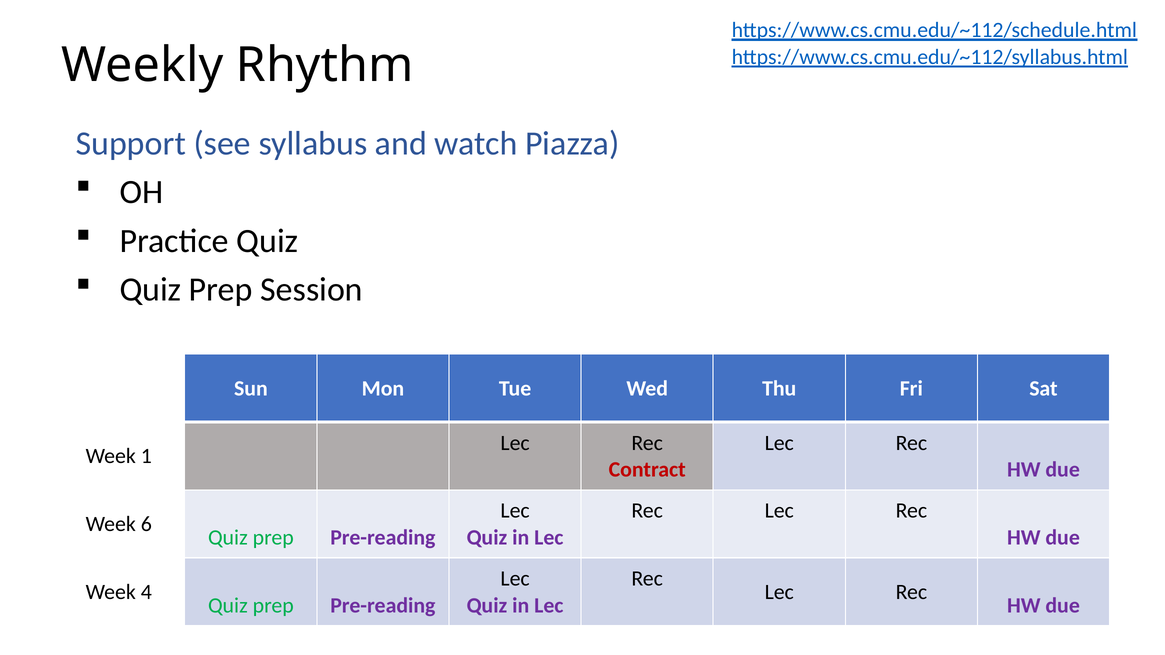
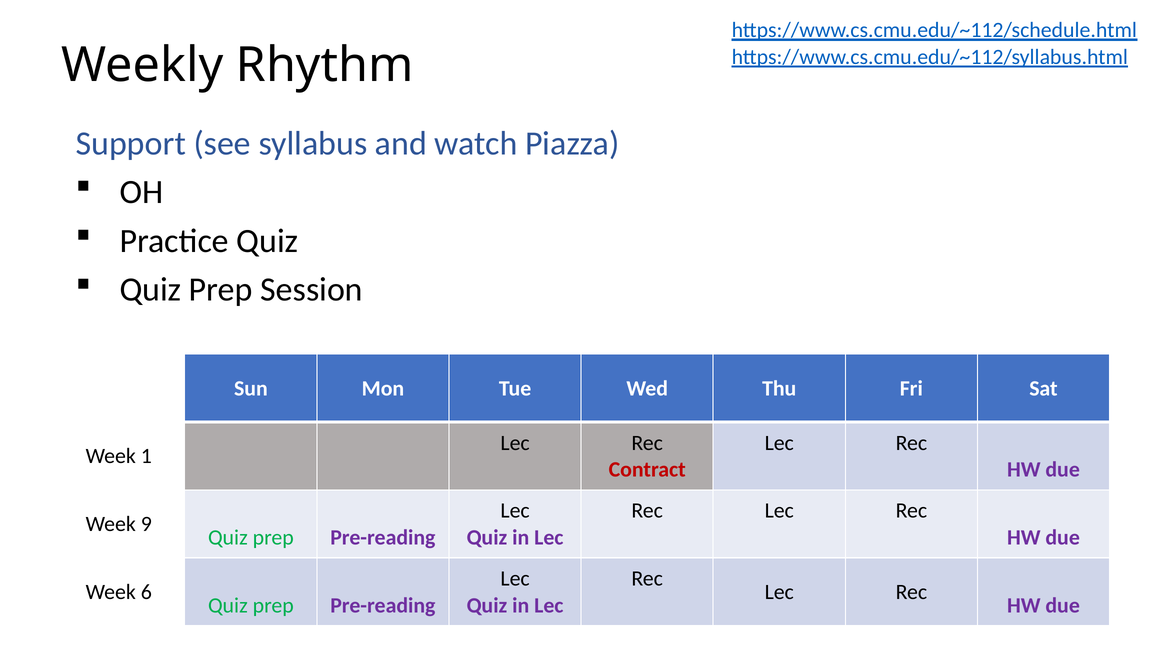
6: 6 -> 9
4: 4 -> 6
